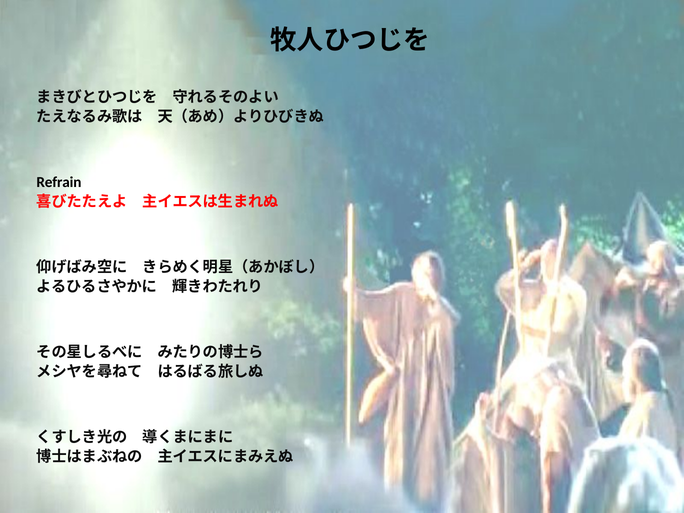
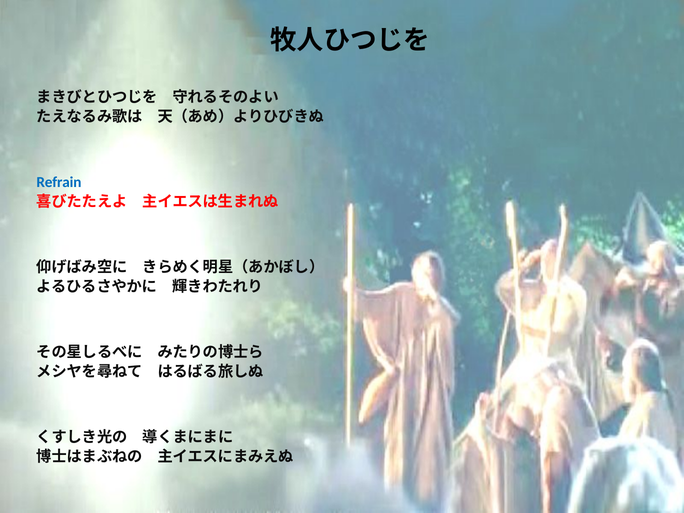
Refrain colour: black -> blue
